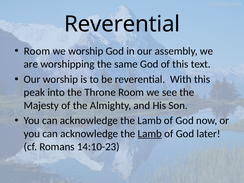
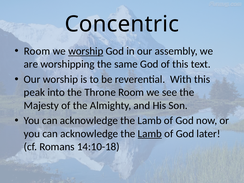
Reverential at (122, 24): Reverential -> Concentric
worship at (86, 51) underline: none -> present
14:10-23: 14:10-23 -> 14:10-18
